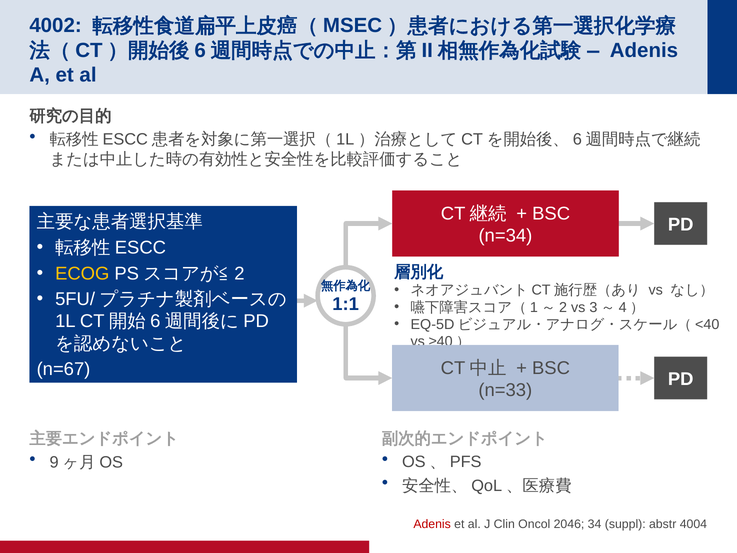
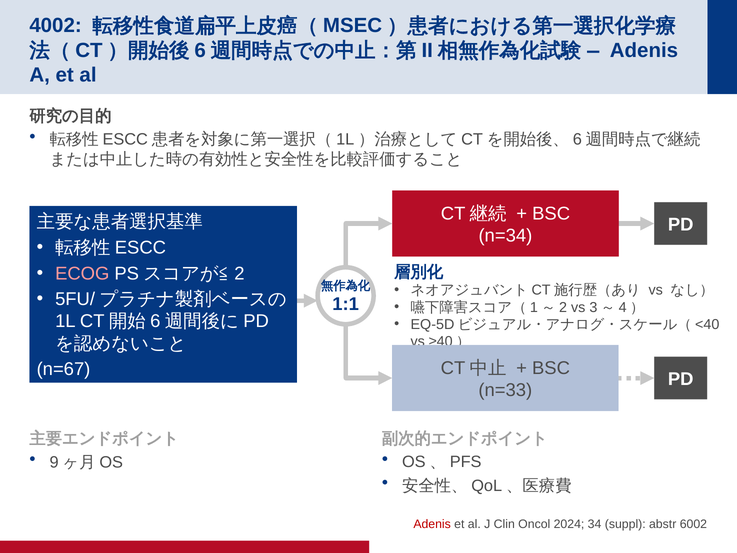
ECOG colour: yellow -> pink
2046: 2046 -> 2024
4004: 4004 -> 6002
